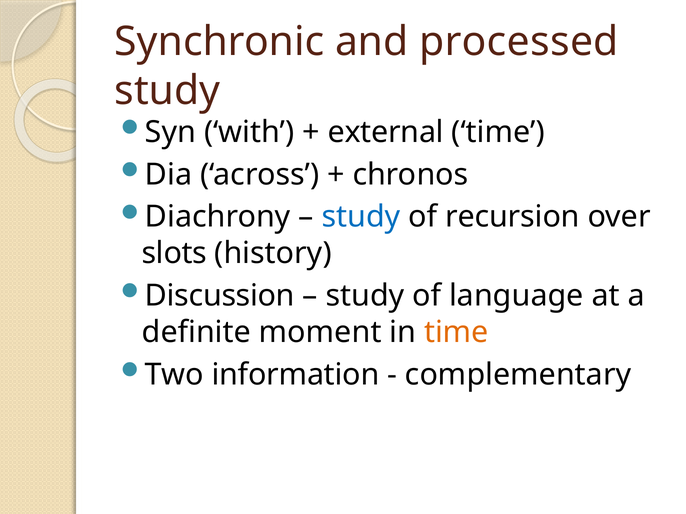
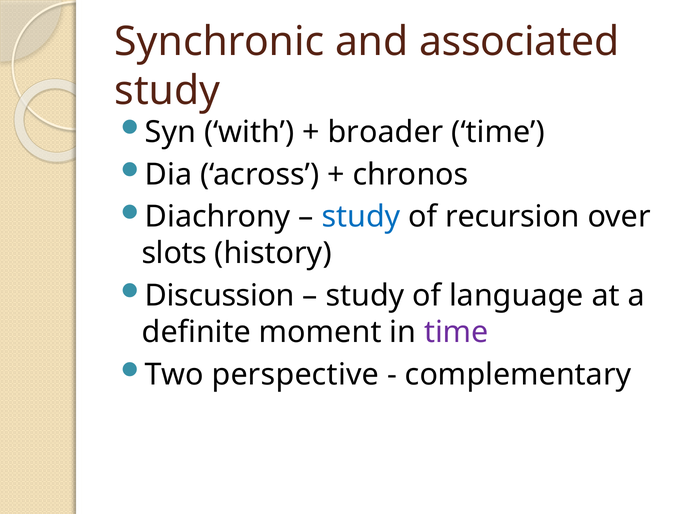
processed: processed -> associated
external: external -> broader
time at (456, 333) colour: orange -> purple
information: information -> perspective
